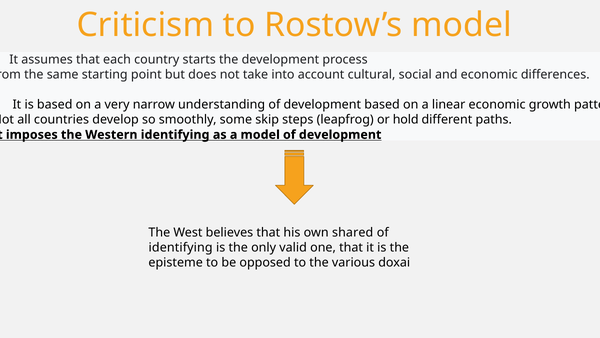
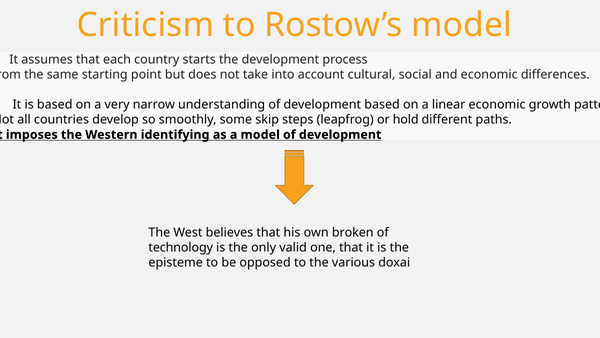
shared: shared -> broken
identifying at (181, 247): identifying -> technology
